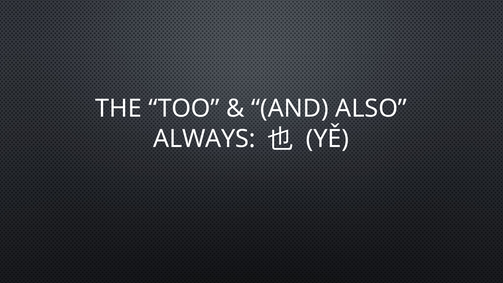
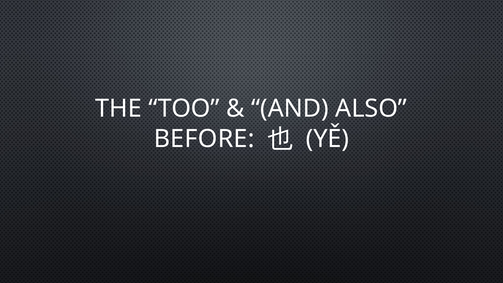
ALWAYS: ALWAYS -> BEFORE
